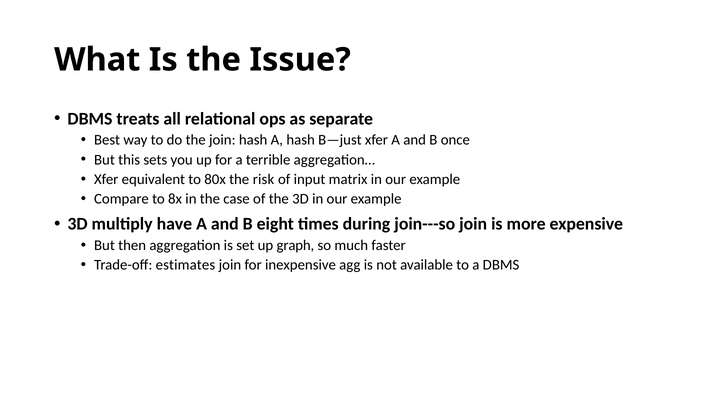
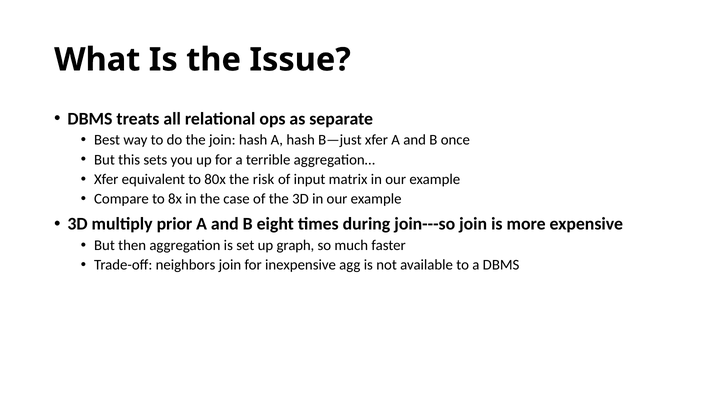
have: have -> prior
estimates: estimates -> neighbors
